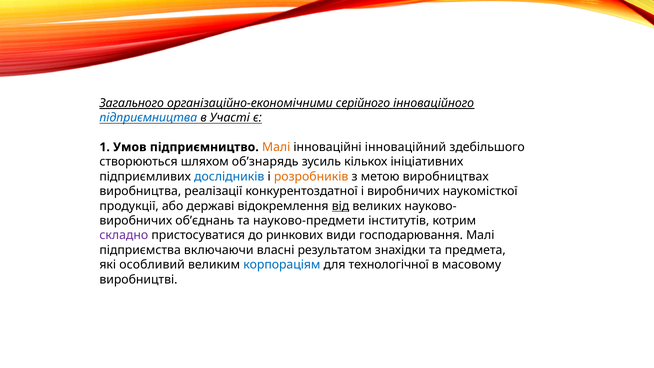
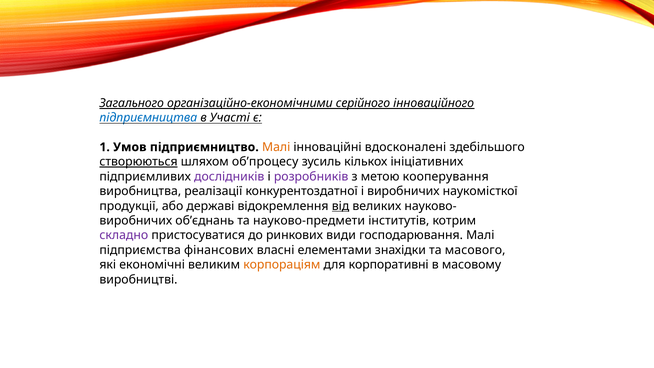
інноваційний: інноваційний -> вдосконалені
створюються underline: none -> present
об’знарядь: об’знарядь -> об’процесу
дослідників colour: blue -> purple
розробників colour: orange -> purple
виробництвах: виробництвах -> кооперування
включаючи: включаючи -> фінансових
результатом: результатом -> елементами
предмета: предмета -> масового
особливий: особливий -> економічні
корпораціям colour: blue -> orange
технологічної: технологічної -> корпоративні
